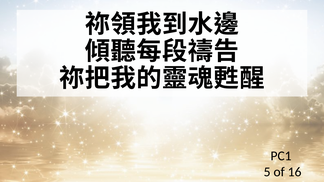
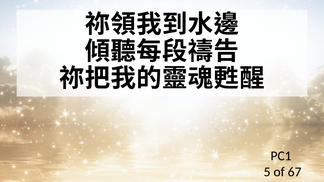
16: 16 -> 67
